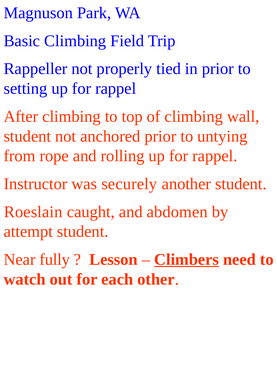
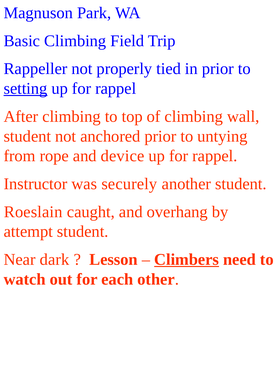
setting underline: none -> present
rolling: rolling -> device
abdomen: abdomen -> overhang
fully: fully -> dark
